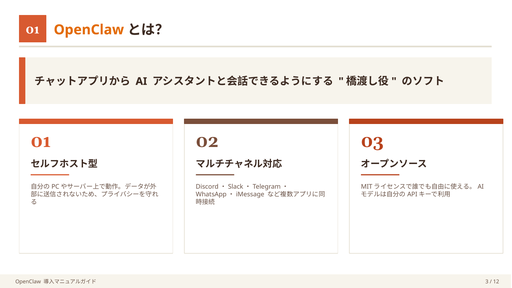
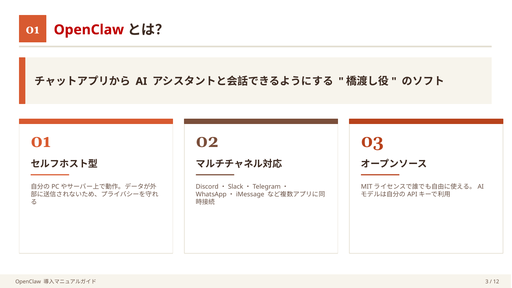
OpenClaw at (89, 30) colour: orange -> red
